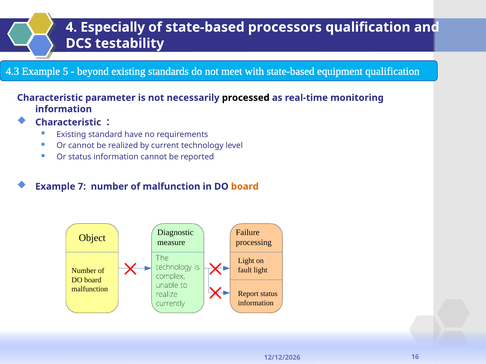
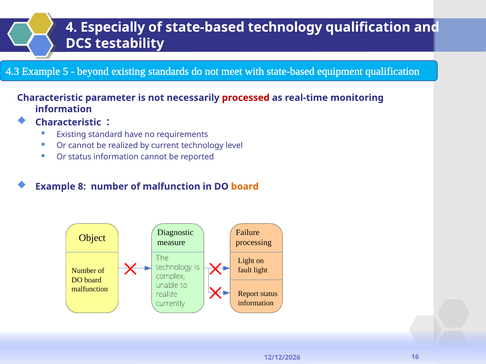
state-based processors: processors -> technology
processed colour: black -> red
7: 7 -> 8
